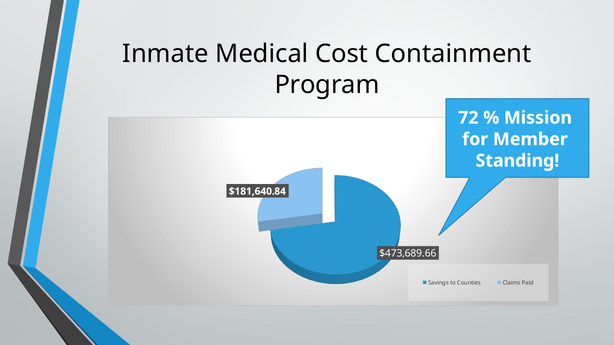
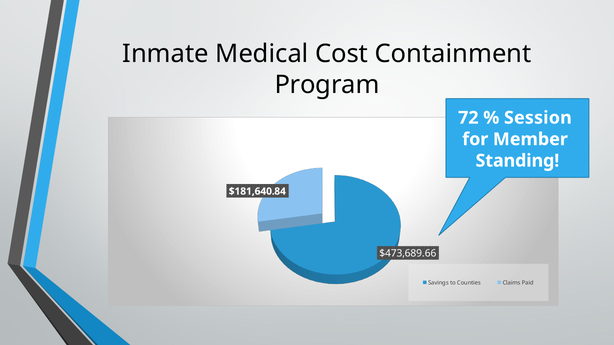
Mission: Mission -> Session
